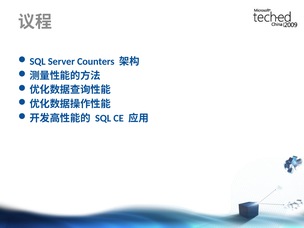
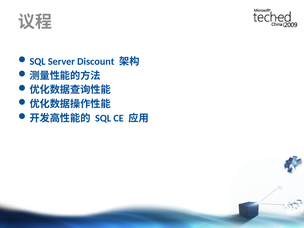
Counters: Counters -> Discount
